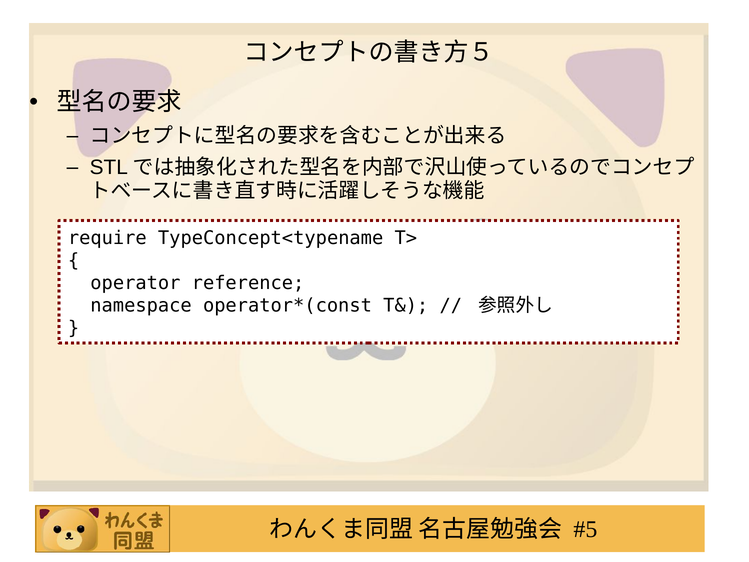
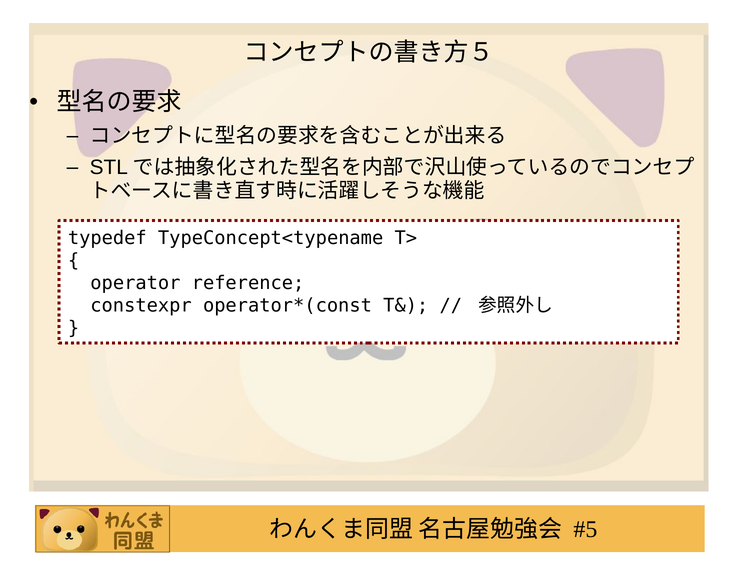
require: require -> typedef
namespace: namespace -> constexpr
